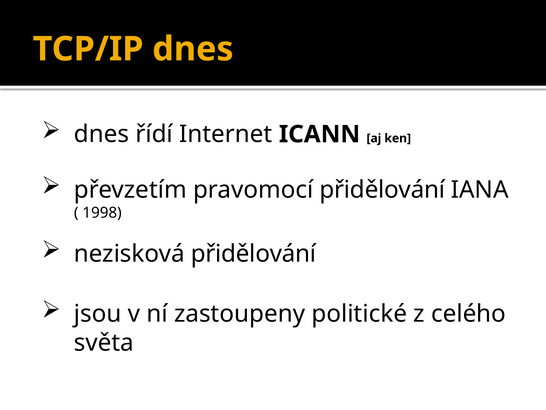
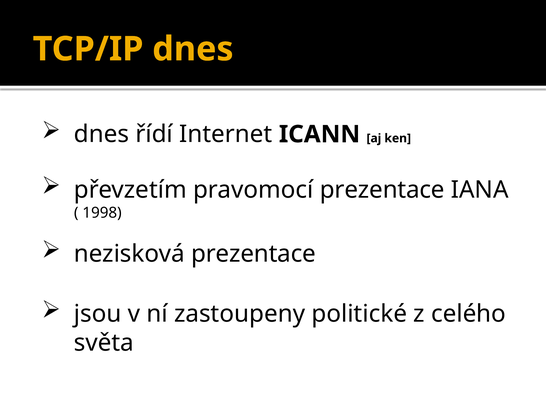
pravomocí přidělování: přidělování -> prezentace
nezisková přidělování: přidělování -> prezentace
